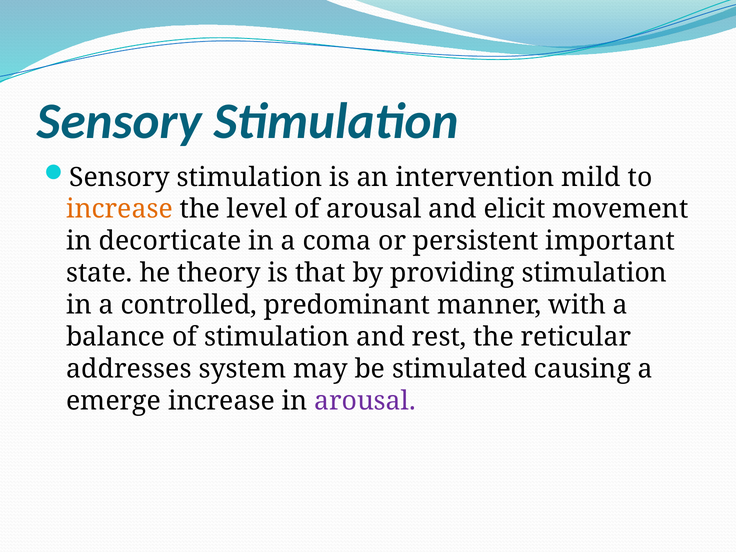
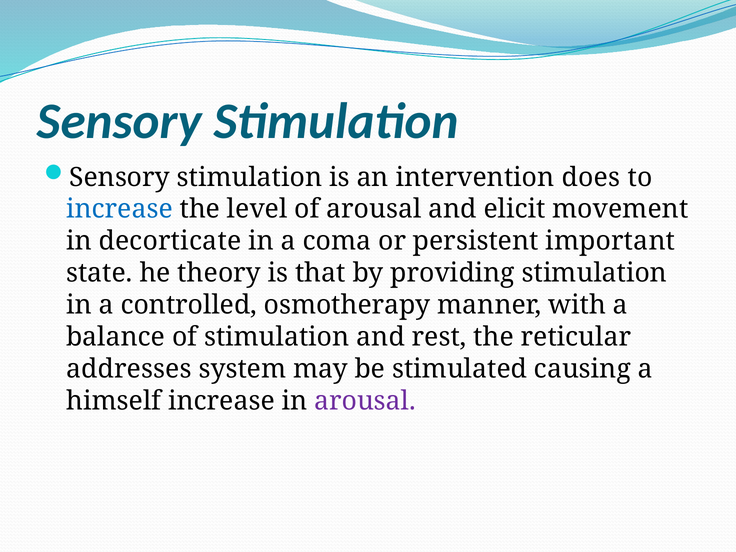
mild: mild -> does
increase at (119, 209) colour: orange -> blue
predominant: predominant -> osmotherapy
emerge: emerge -> himself
